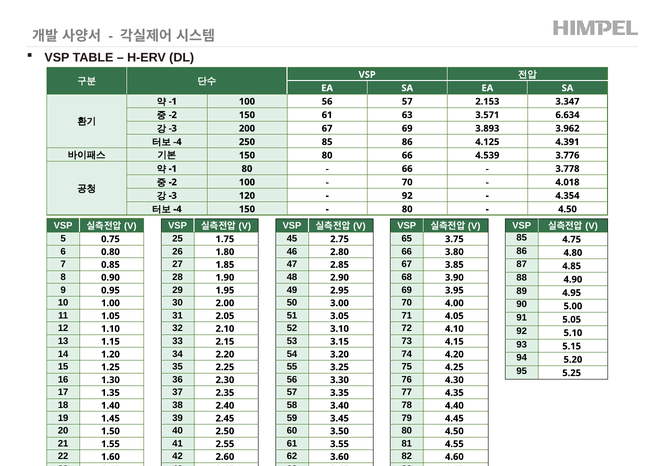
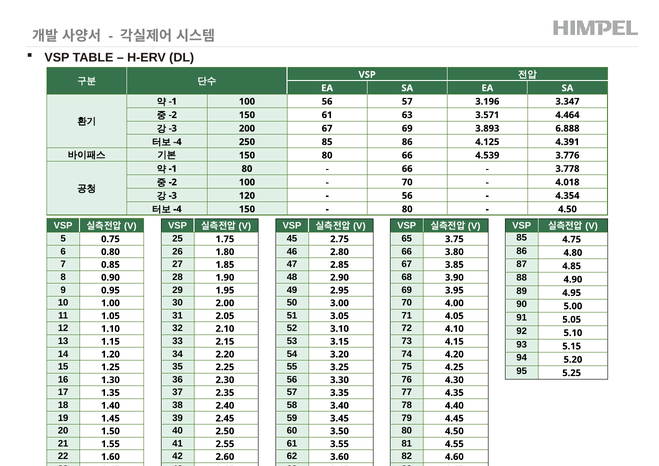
2.153: 2.153 -> 3.196
6.634: 6.634 -> 4.464
3.962: 3.962 -> 6.888
92 at (407, 196): 92 -> 56
